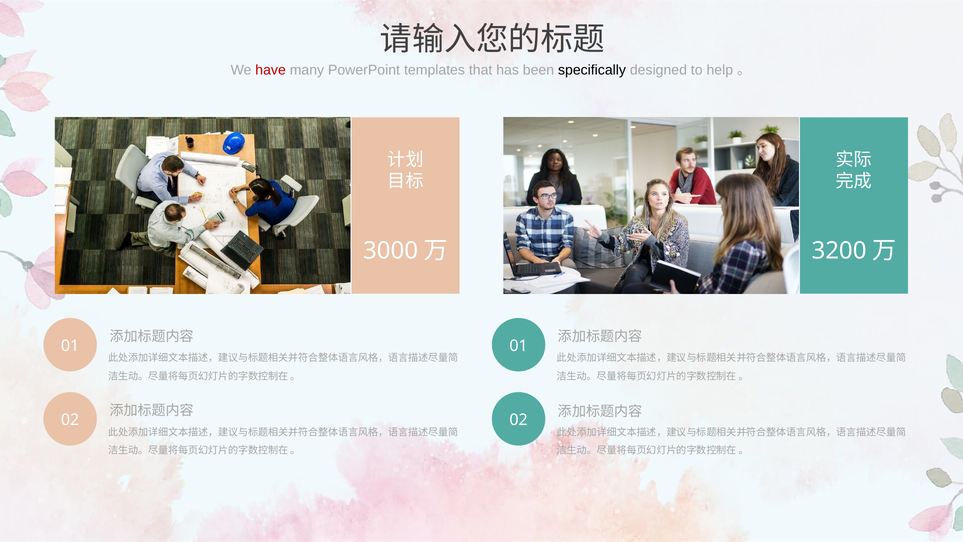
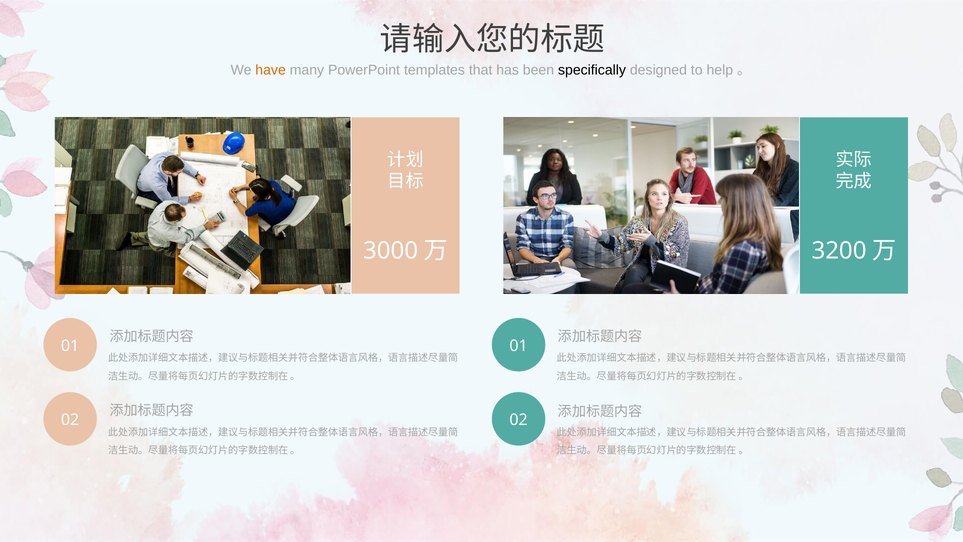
have colour: red -> orange
